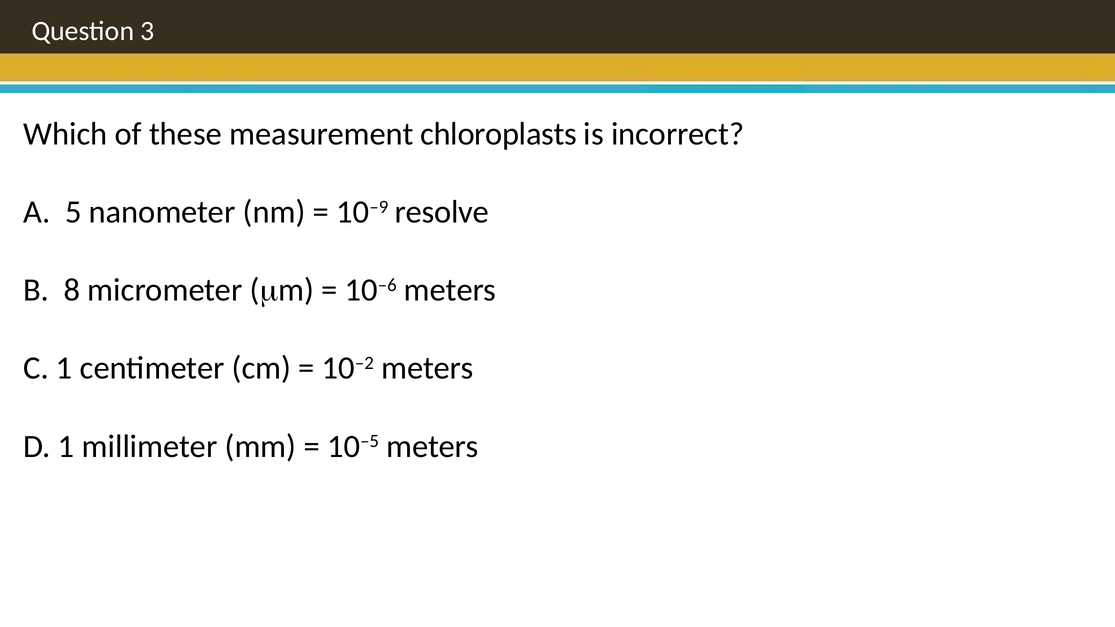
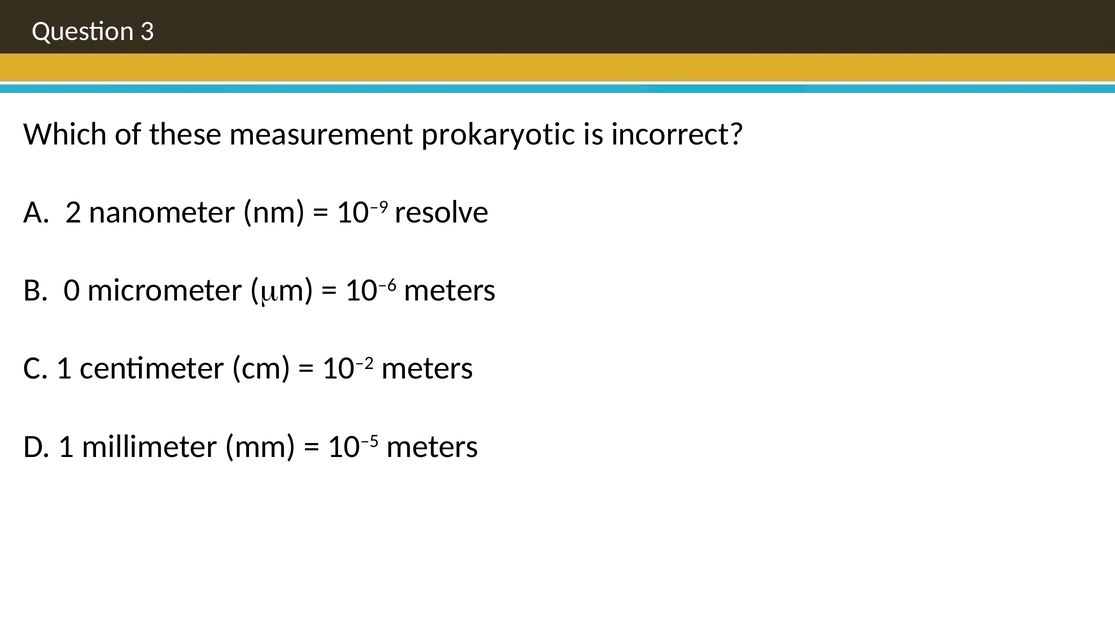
chloroplasts: chloroplasts -> prokaryotic
5: 5 -> 2
8: 8 -> 0
